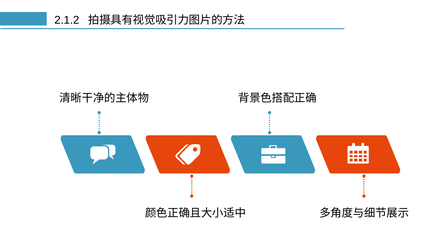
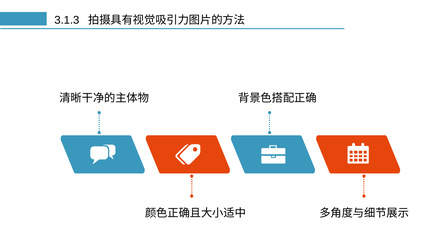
2.1.2: 2.1.2 -> 3.1.3
